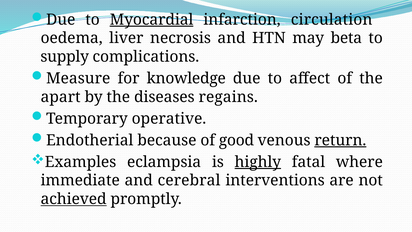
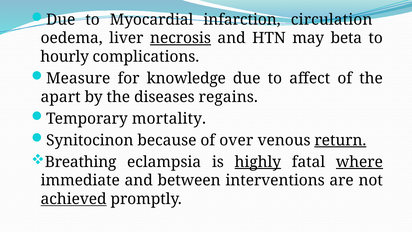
Myocardial underline: present -> none
necrosis underline: none -> present
supply: supply -> hourly
operative: operative -> mortality
Endotherial: Endotherial -> Synitocinon
good: good -> over
Examples: Examples -> Breathing
where underline: none -> present
cerebral: cerebral -> between
